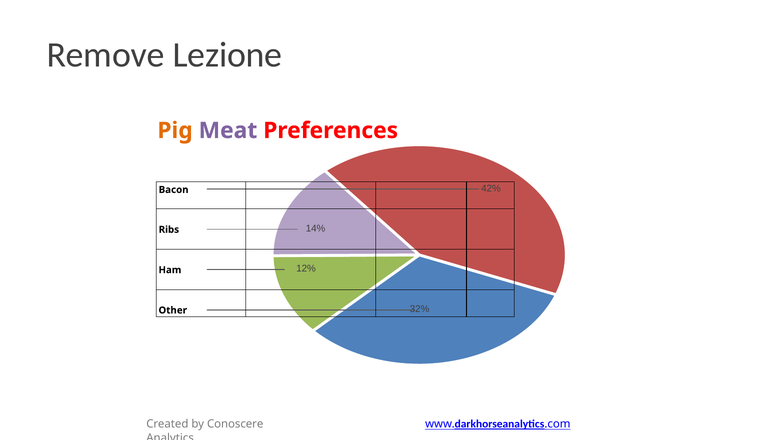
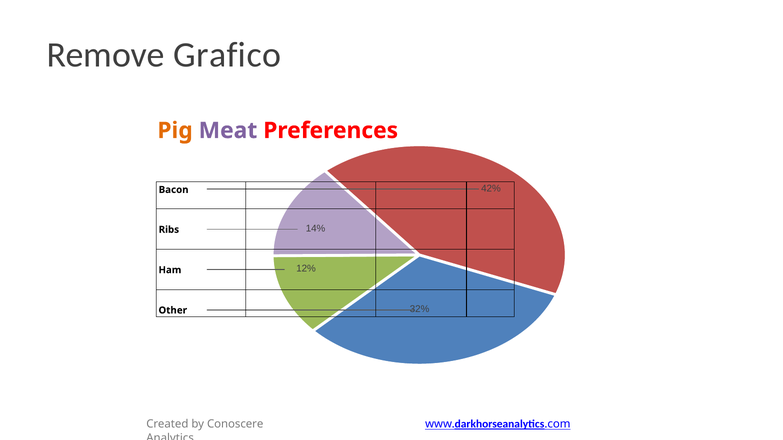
Lezione: Lezione -> Grafico
